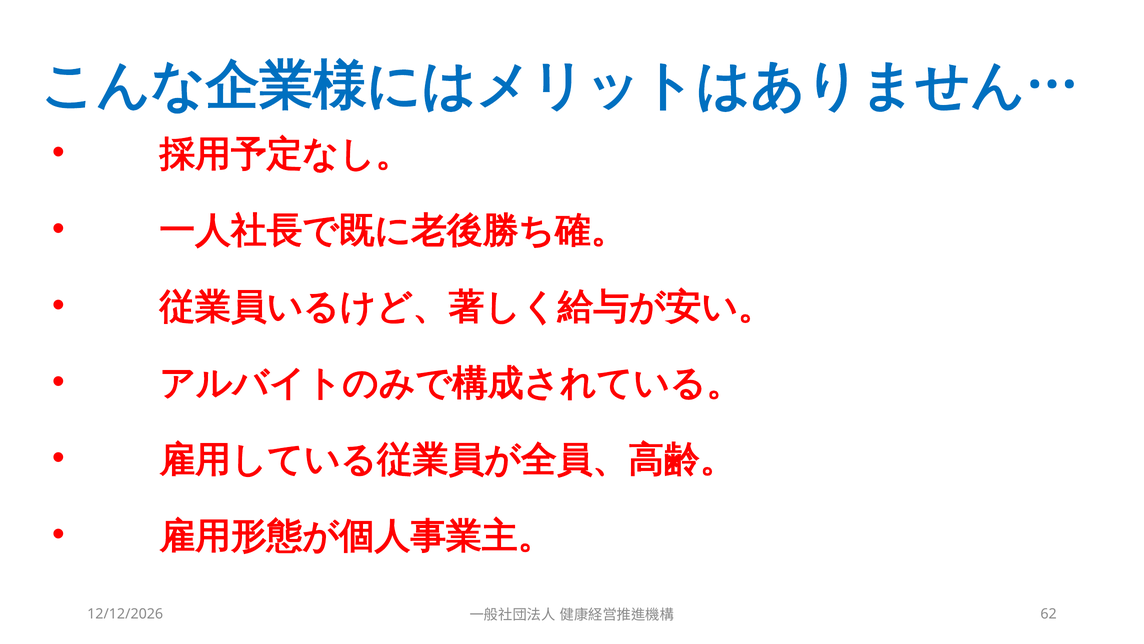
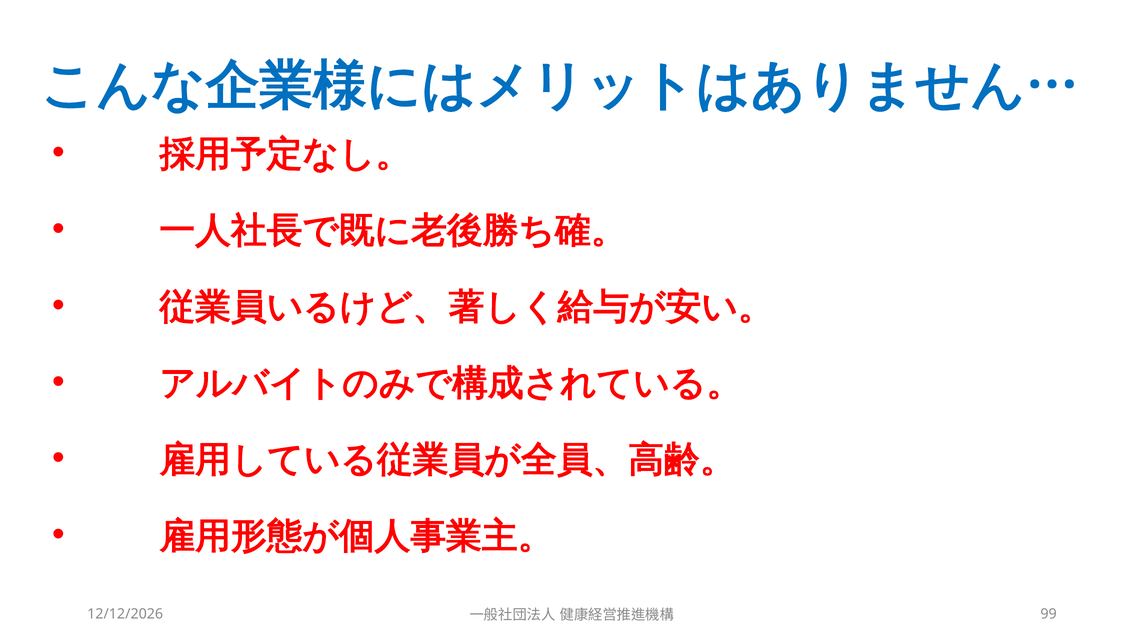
62: 62 -> 99
